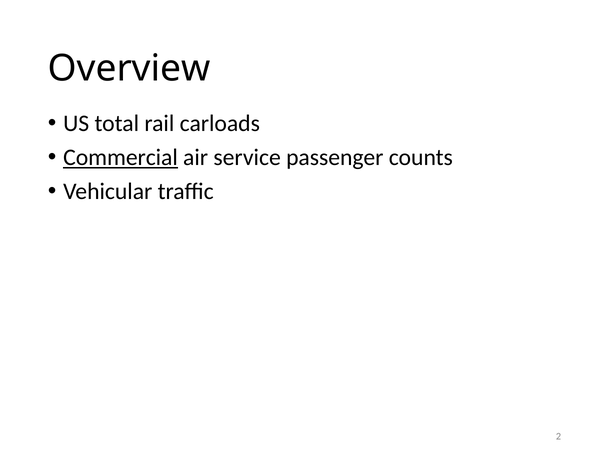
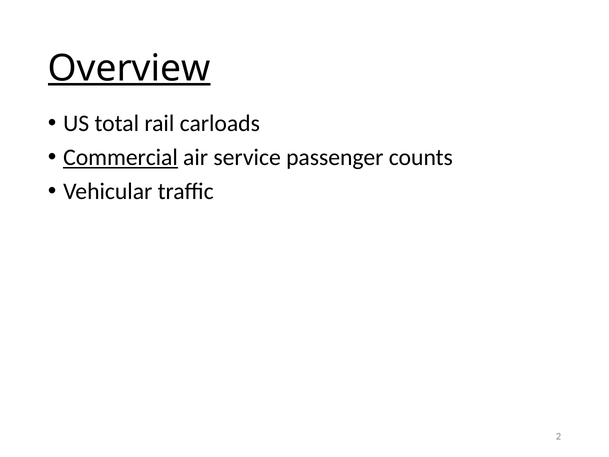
Overview underline: none -> present
